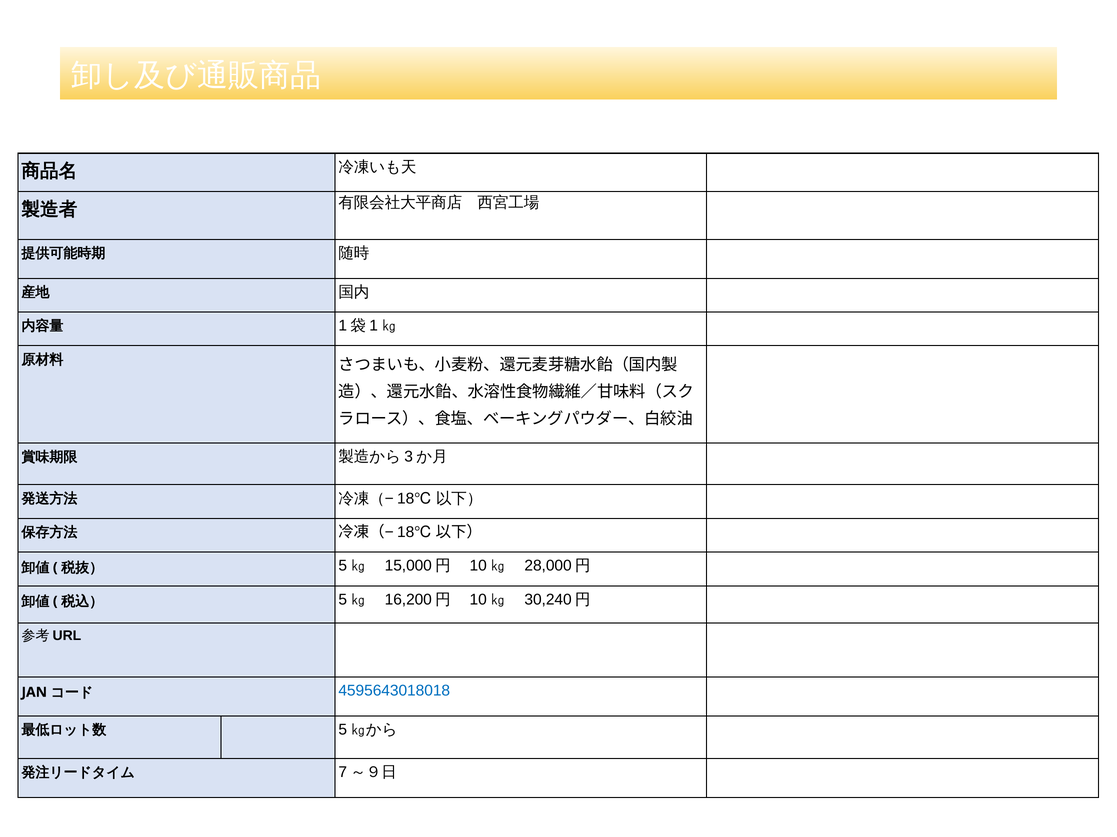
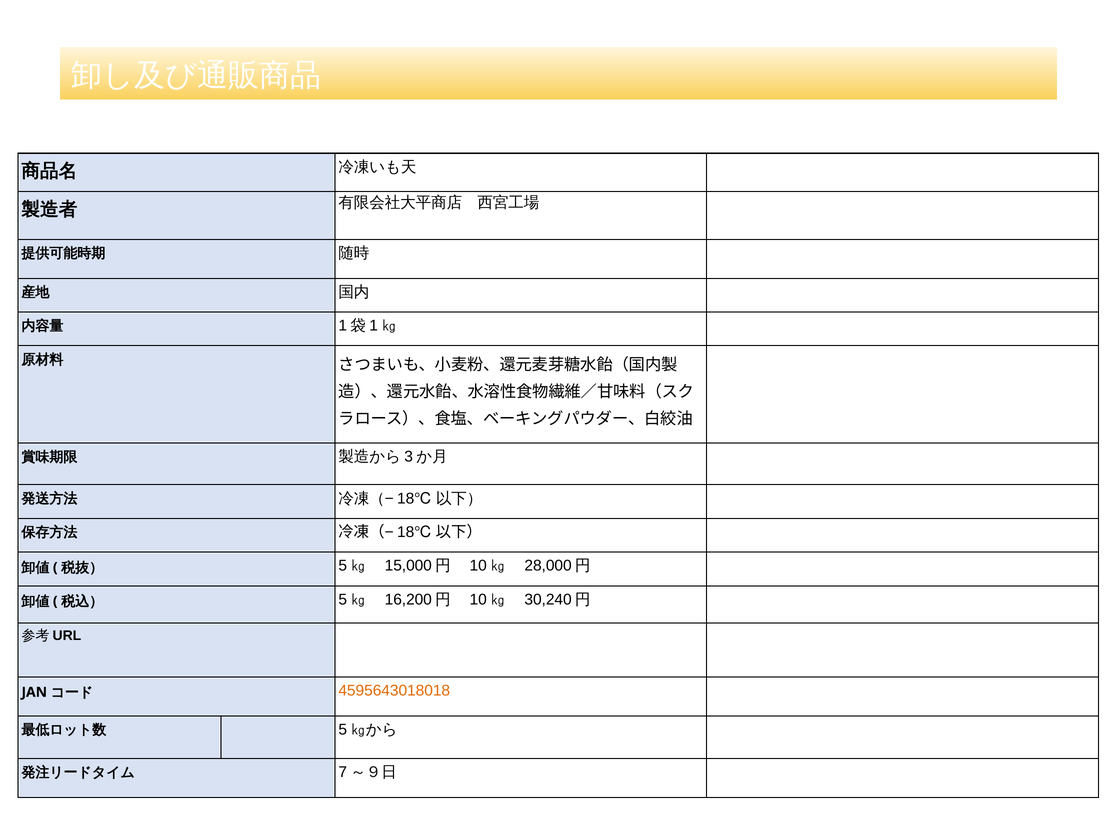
4595643018018 colour: blue -> orange
